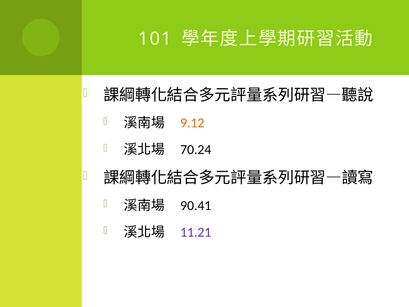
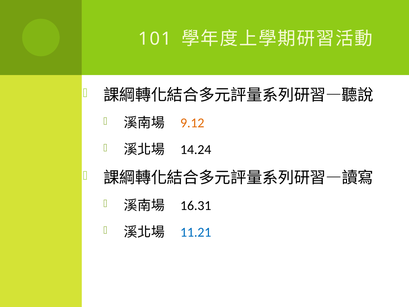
70.24: 70.24 -> 14.24
90.41: 90.41 -> 16.31
11.21 colour: purple -> blue
